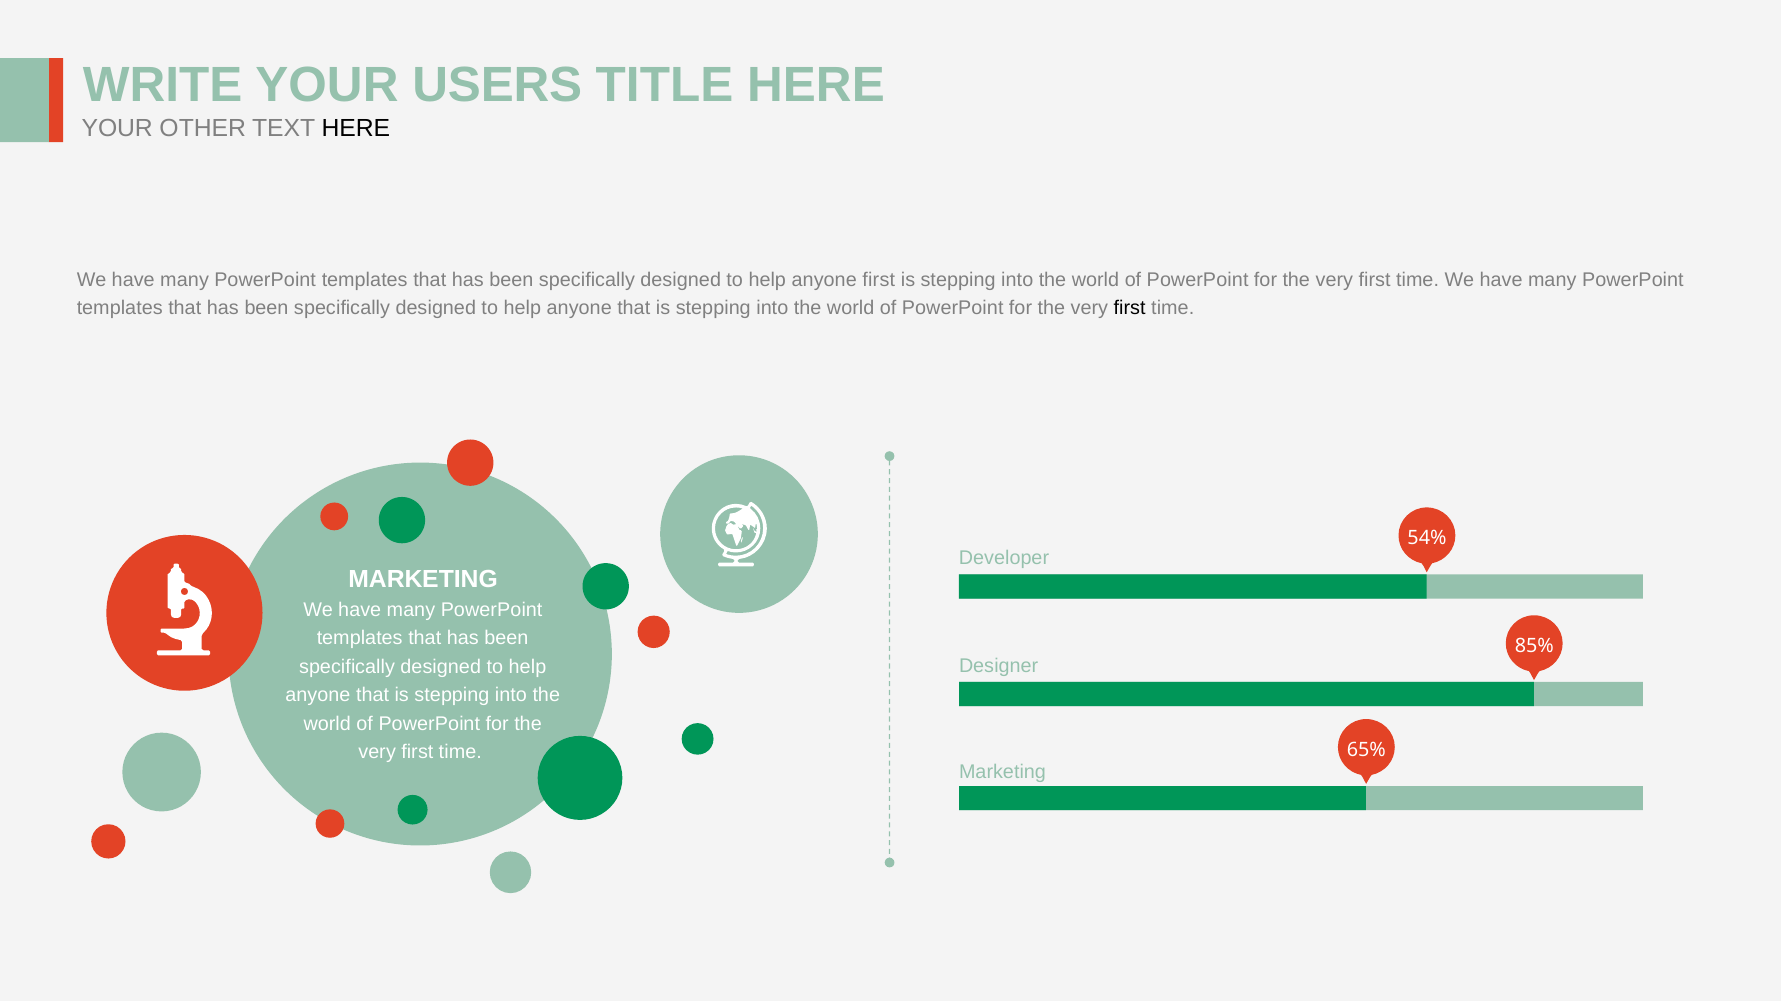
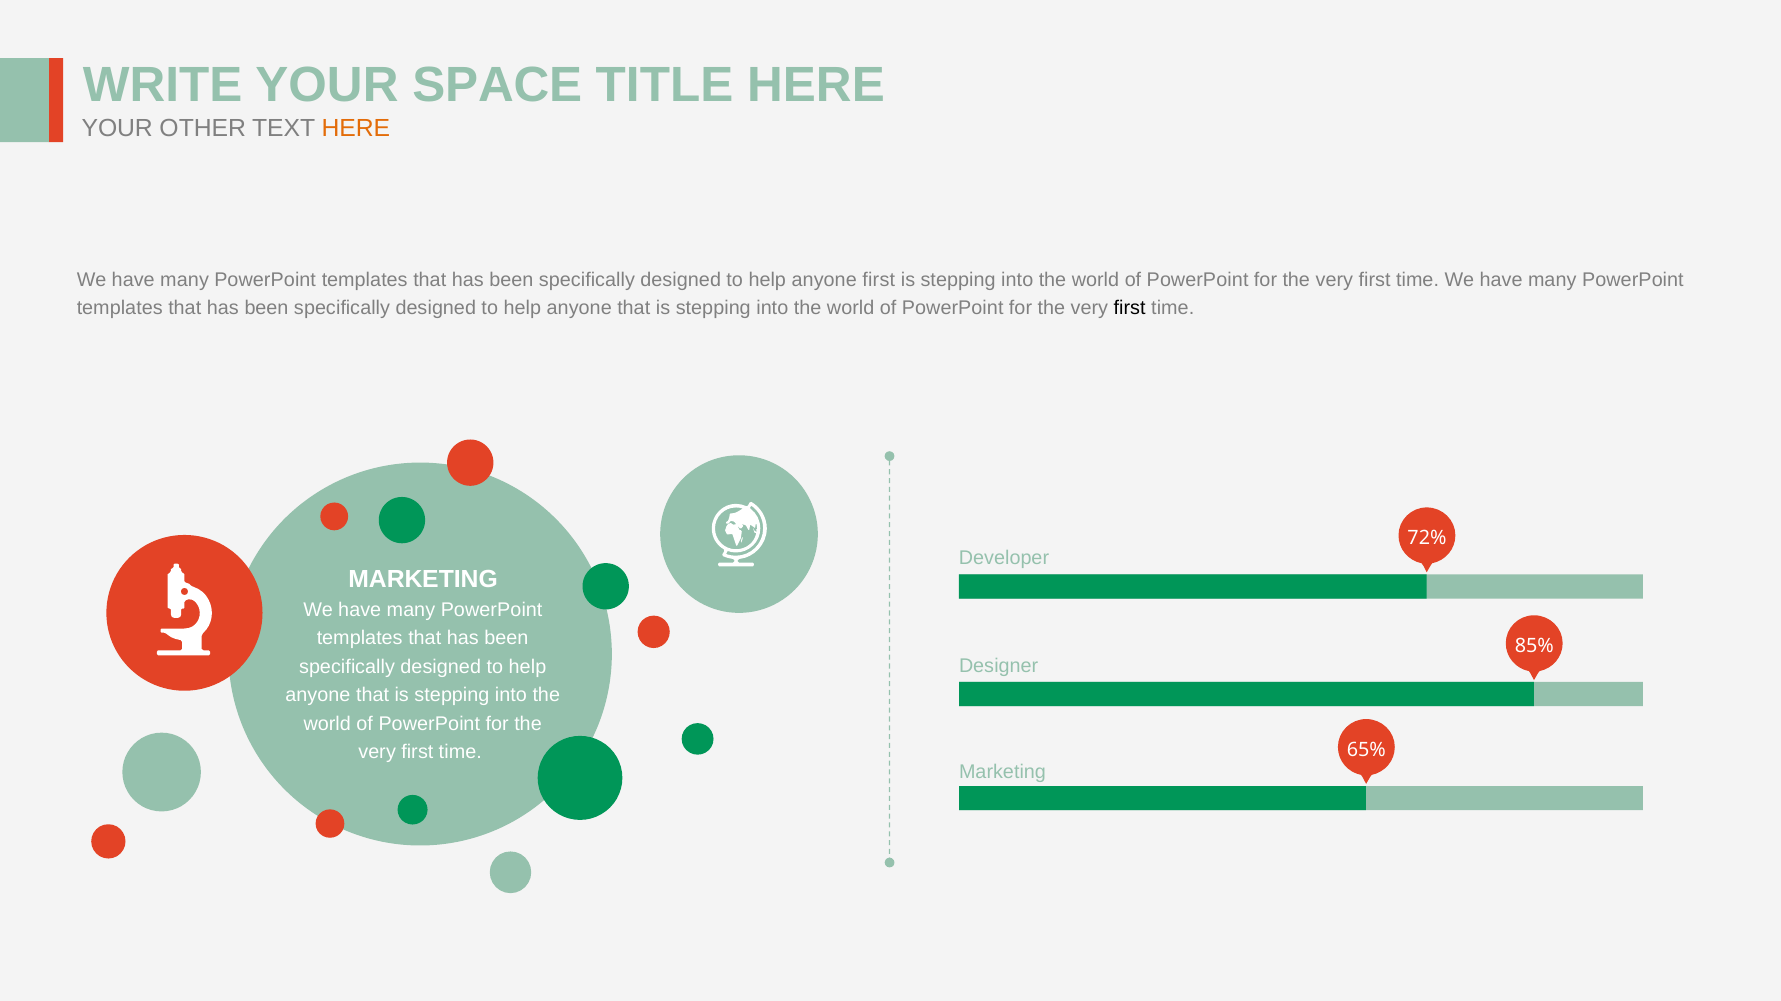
USERS: USERS -> SPACE
HERE at (356, 129) colour: black -> orange
54%: 54% -> 72%
